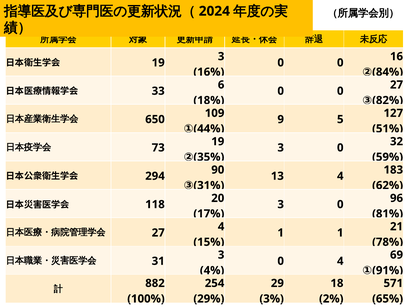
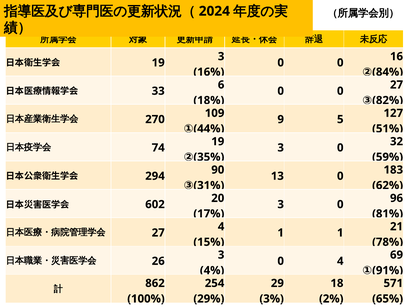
650: 650 -> 270
73: 73 -> 74
13 4: 4 -> 0
118: 118 -> 602
31: 31 -> 26
882: 882 -> 862
